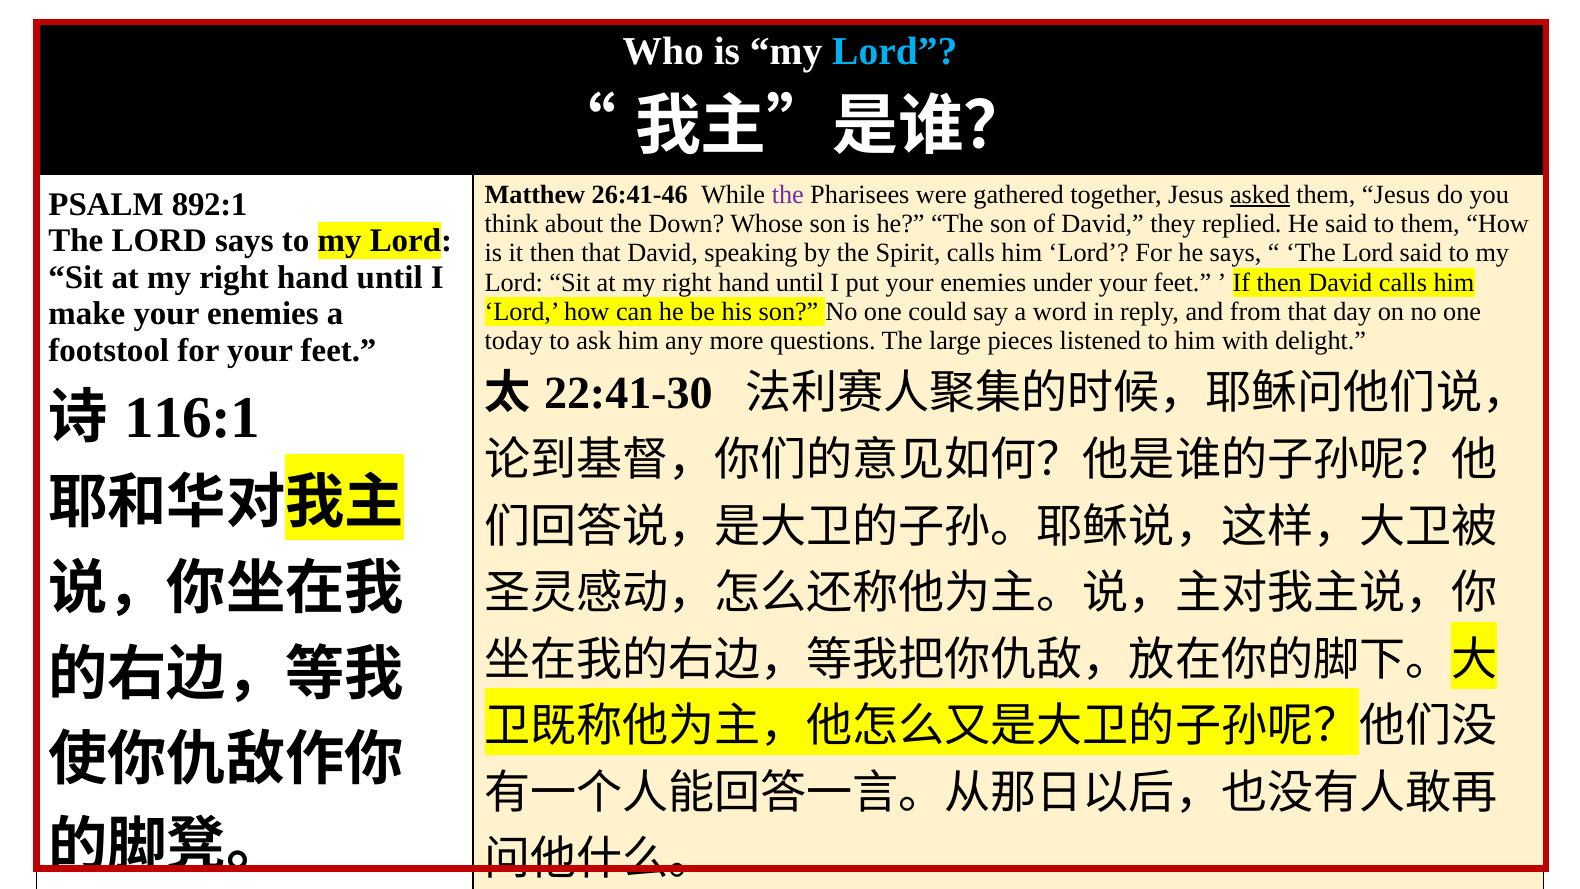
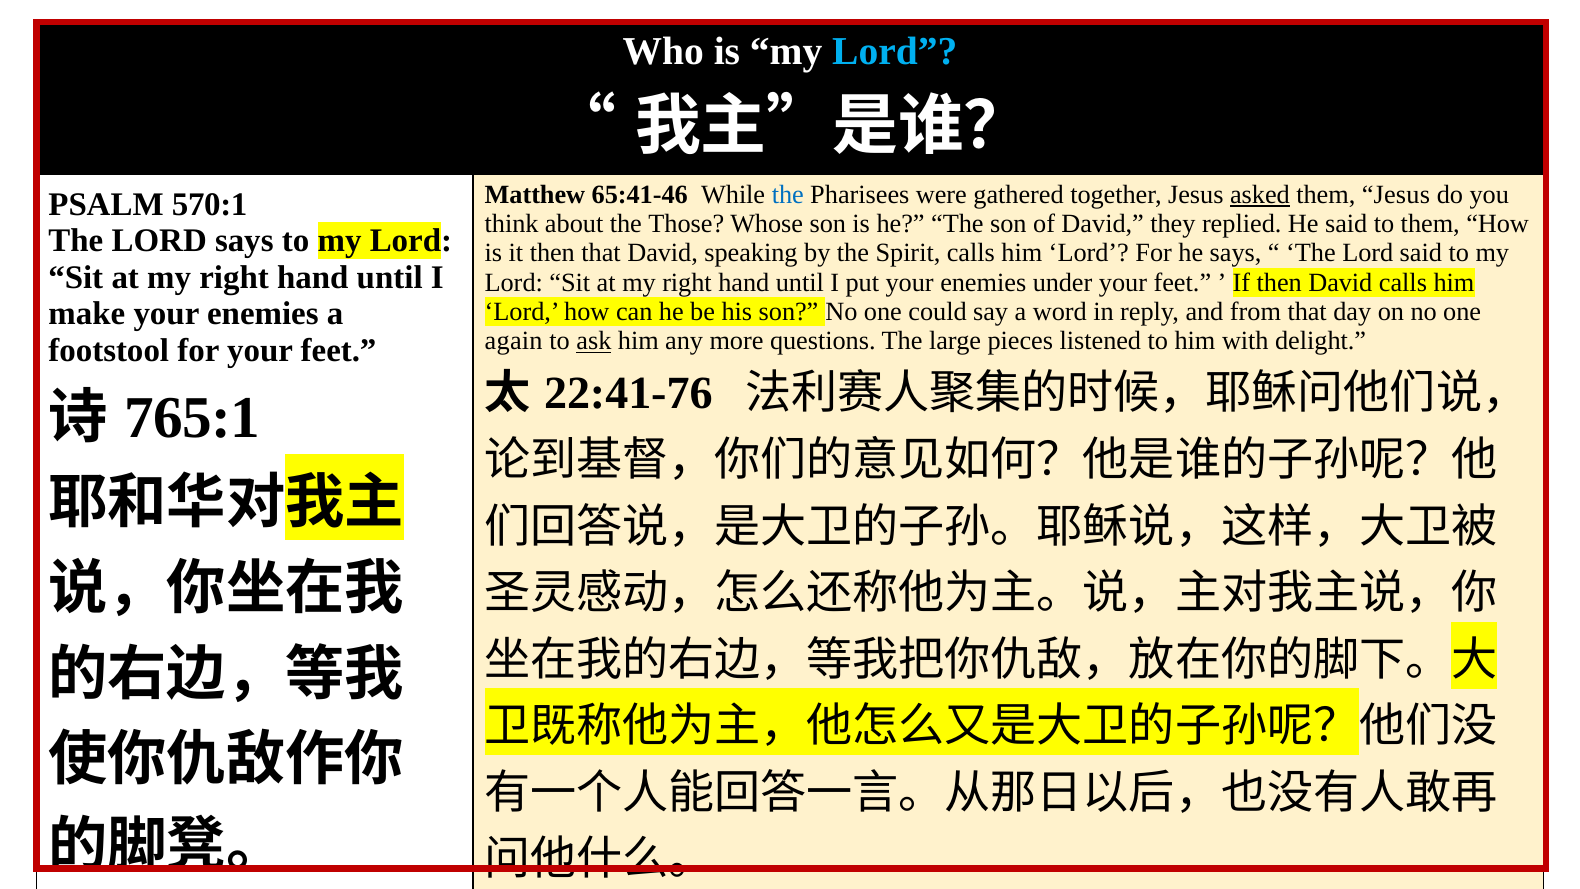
26:41-46: 26:41-46 -> 65:41-46
the at (788, 195) colour: purple -> blue
892:1: 892:1 -> 570:1
Down: Down -> Those
today: today -> again
ask underline: none -> present
22:41-30: 22:41-30 -> 22:41-76
116:1: 116:1 -> 765:1
